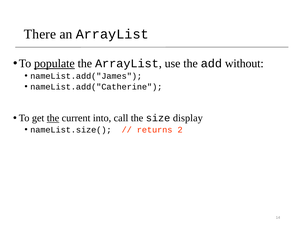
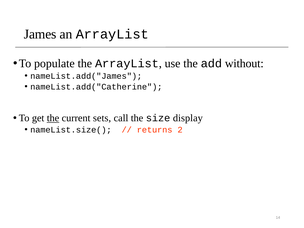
There: There -> James
populate underline: present -> none
into: into -> sets
